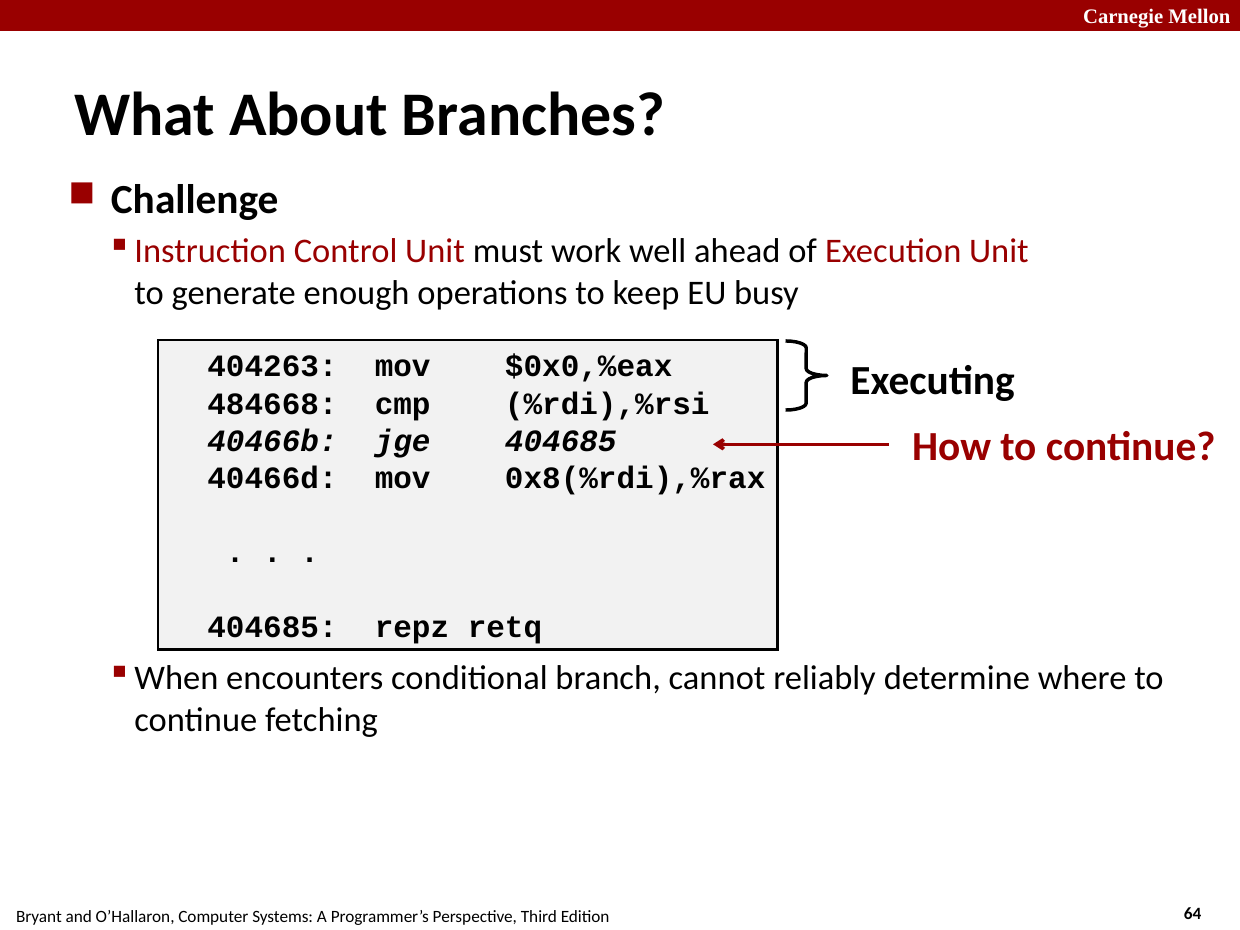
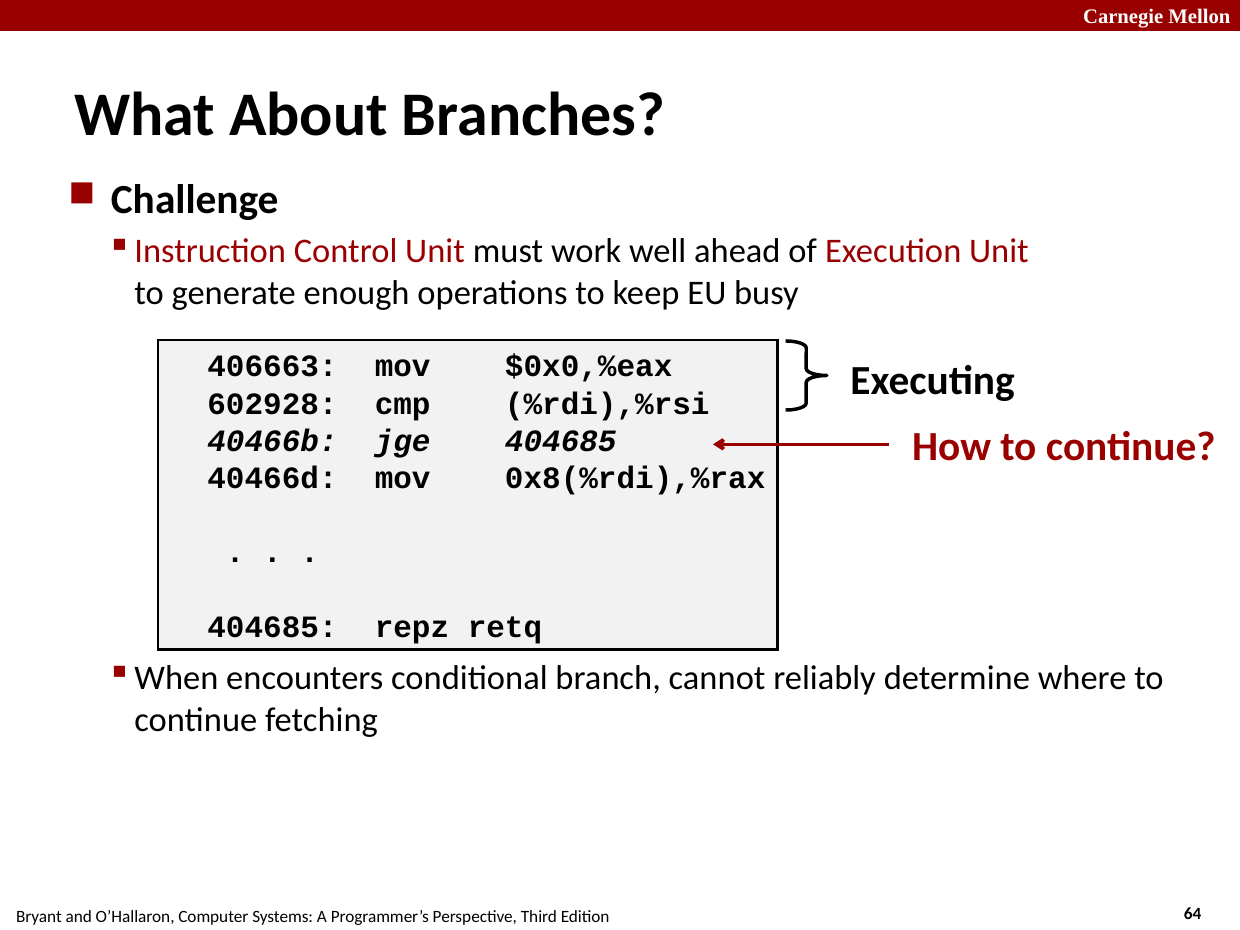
404263: 404263 -> 406663
484668: 484668 -> 602928
